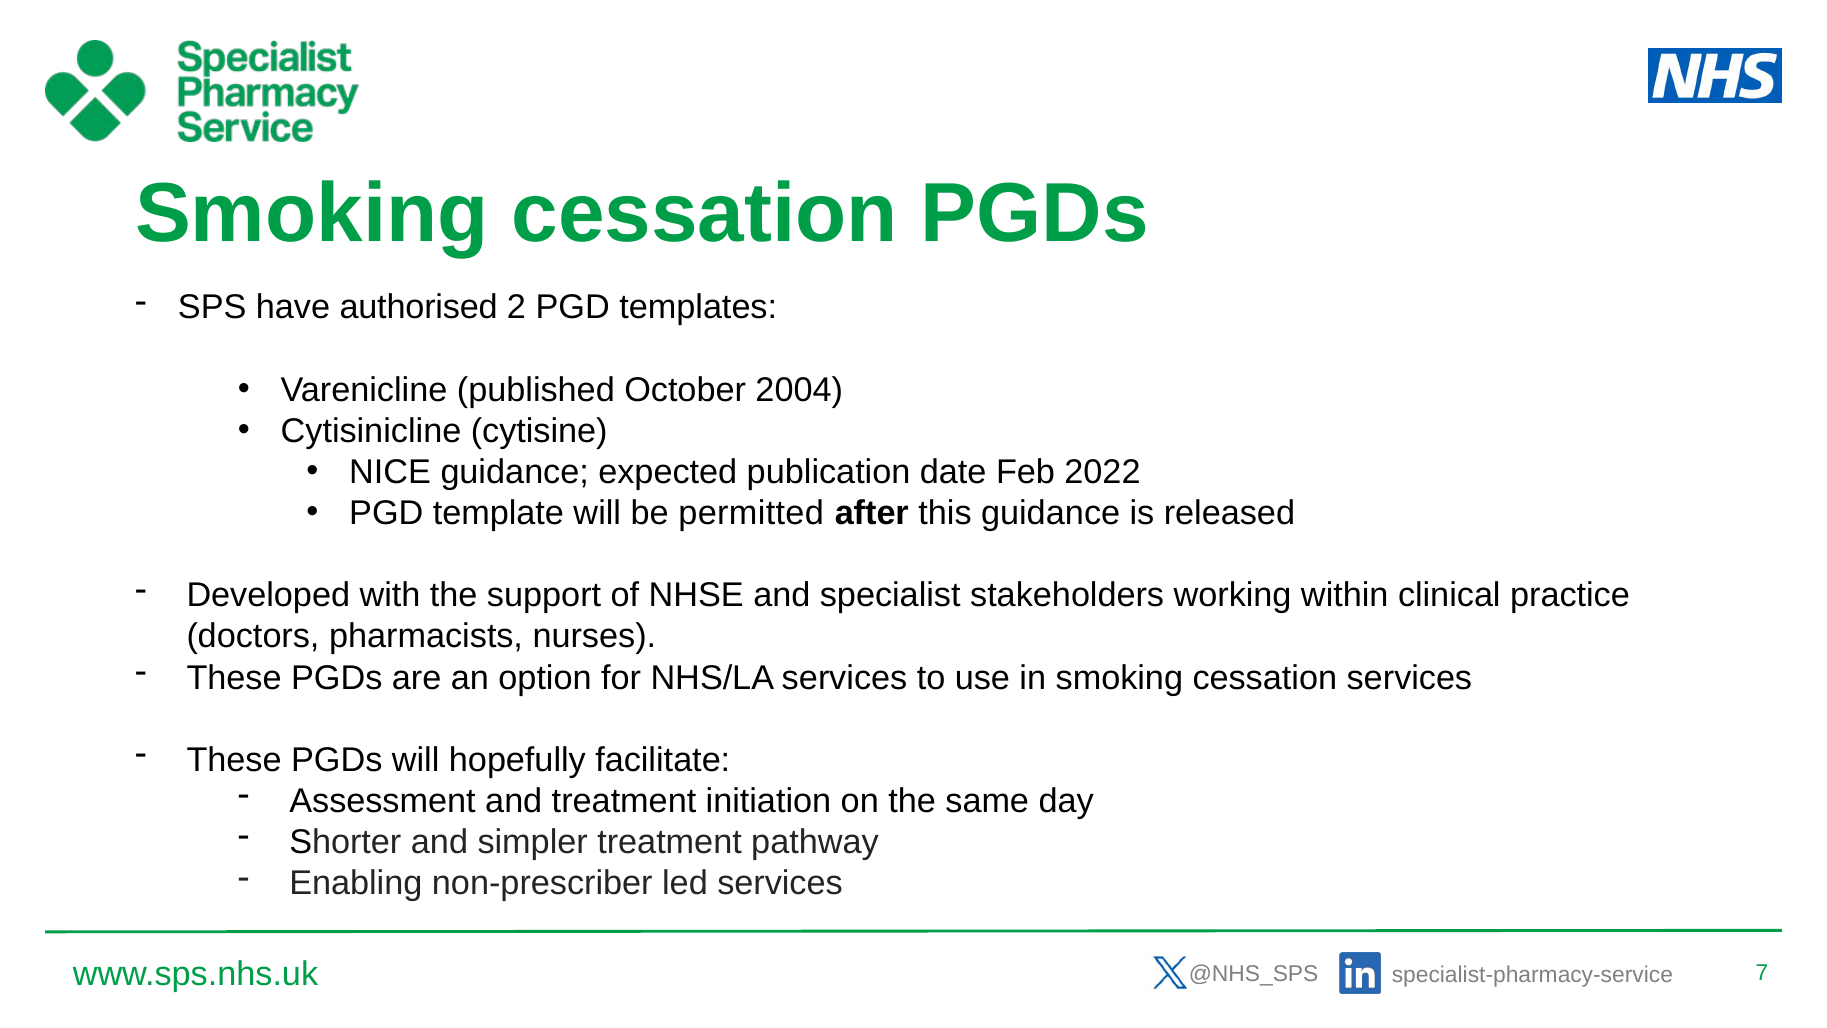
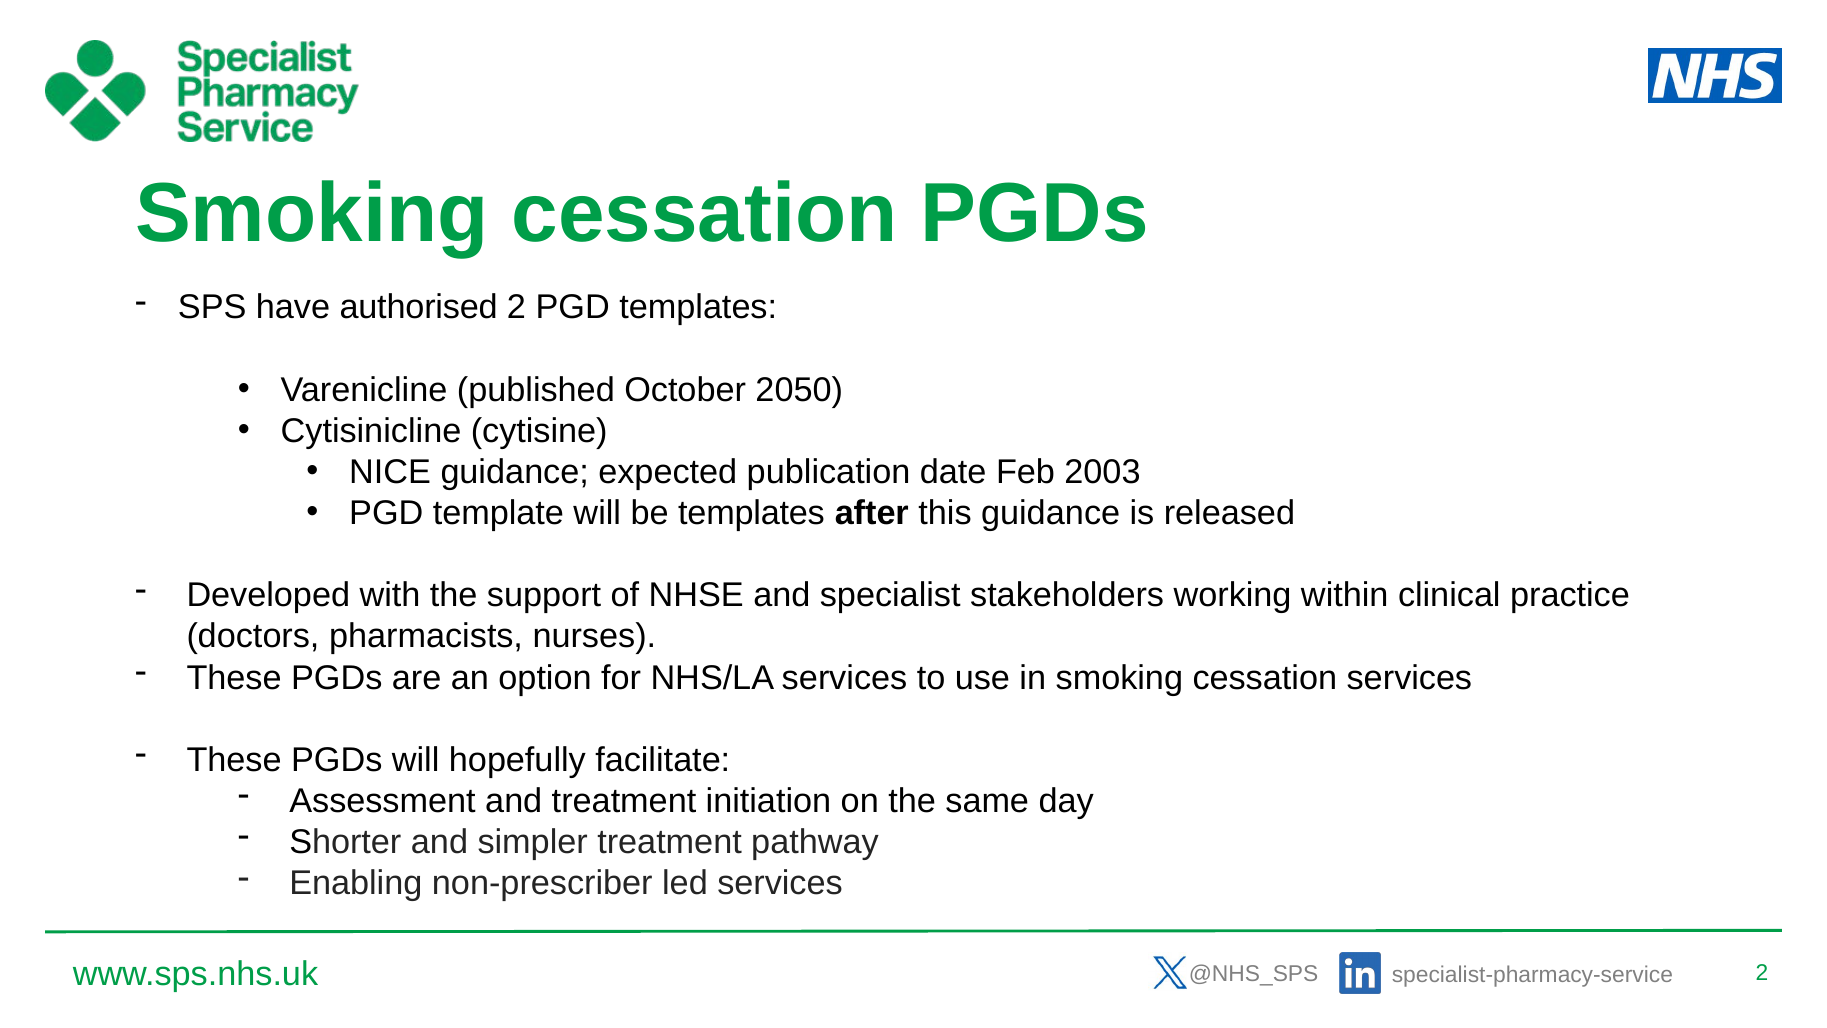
2004: 2004 -> 2050
2022: 2022 -> 2003
be permitted: permitted -> templates
www.sps.nhs.uk 7: 7 -> 2
